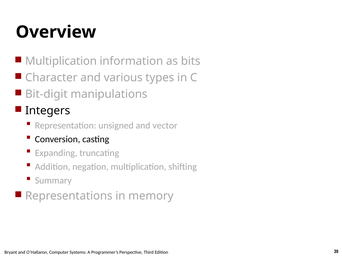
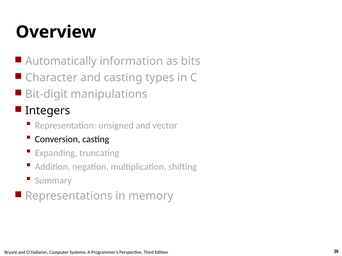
Multiplication at (61, 61): Multiplication -> Automatically
and various: various -> casting
